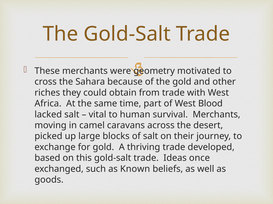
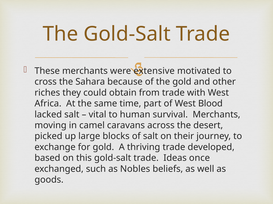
geometry: geometry -> extensive
Known: Known -> Nobles
